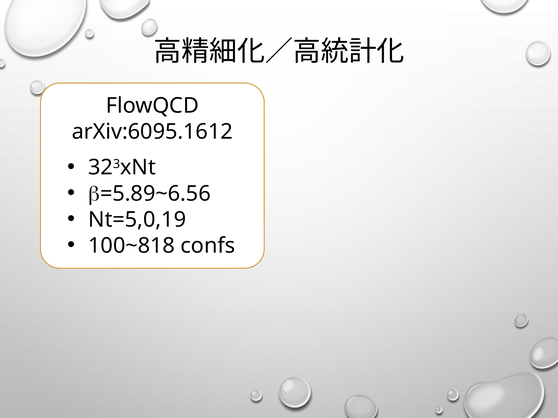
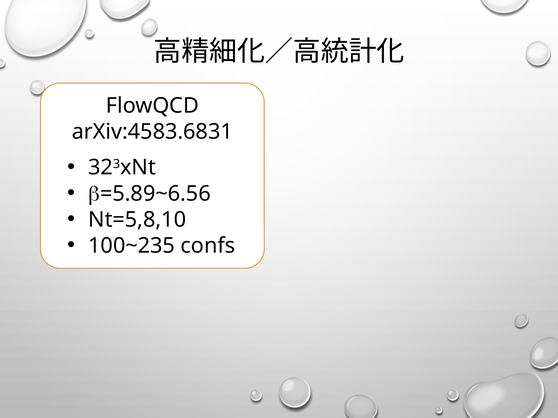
arXiv:6095.1612: arXiv:6095.1612 -> arXiv:4583.6831
Nt=5,0,19: Nt=5,0,19 -> Nt=5,8,10
100~818: 100~818 -> 100~235
